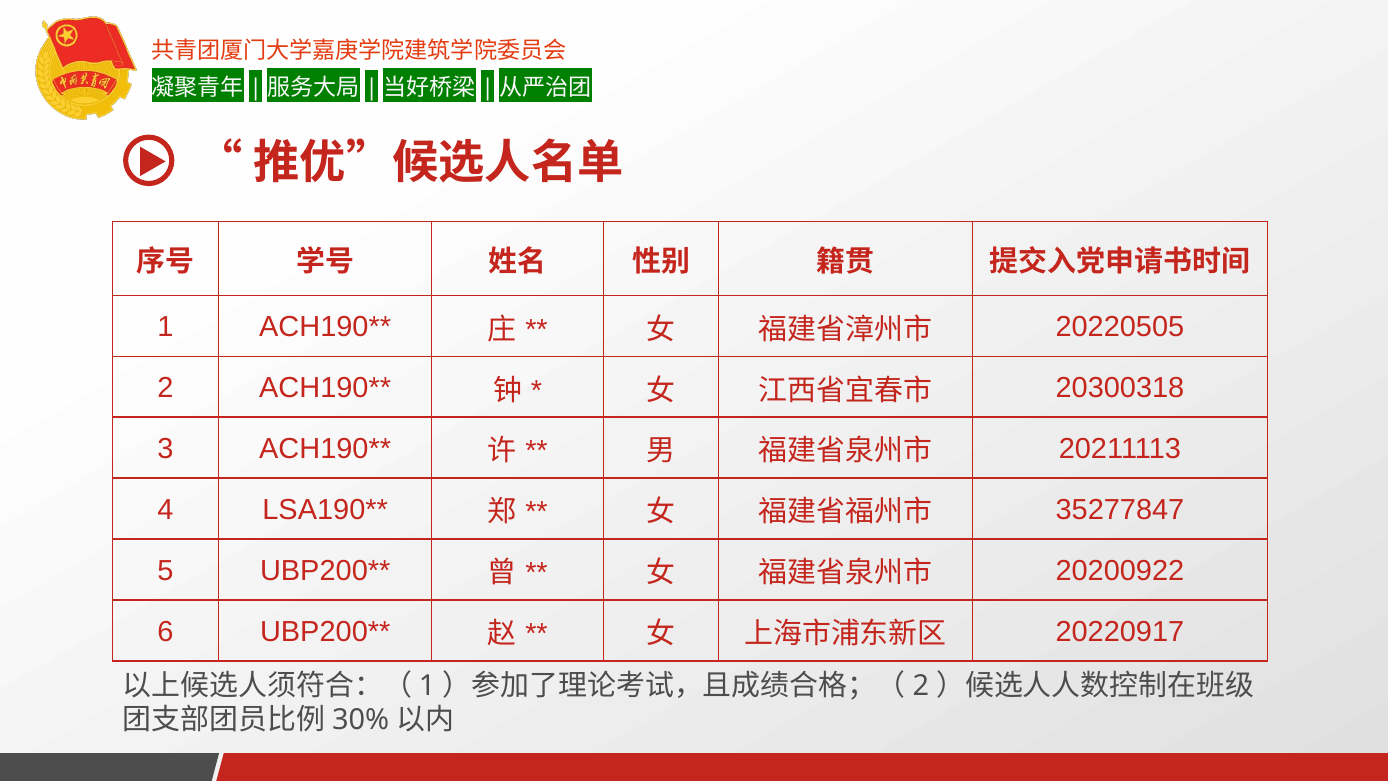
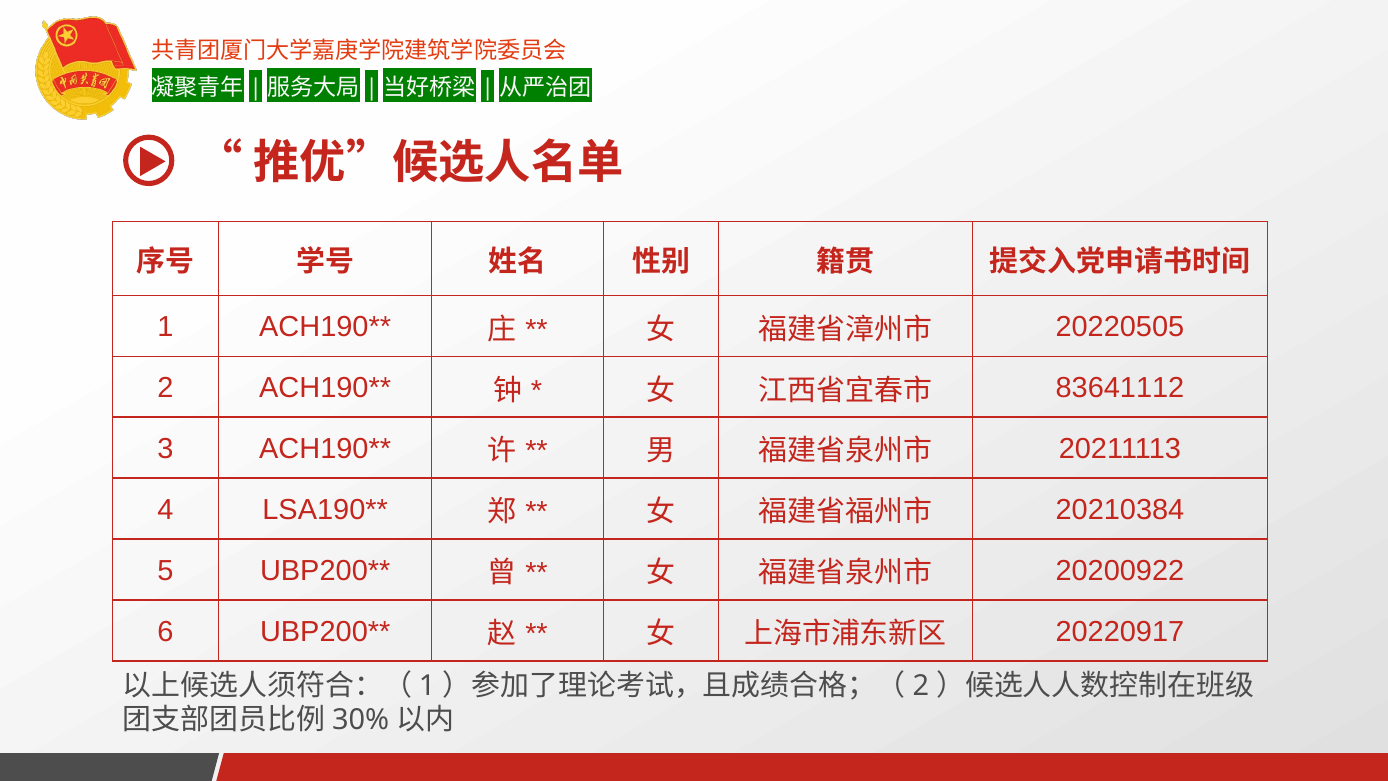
20300318: 20300318 -> 83641112
35277847: 35277847 -> 20210384
